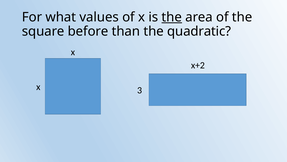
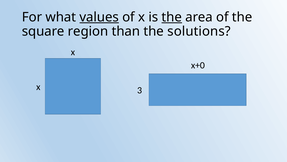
values underline: none -> present
before: before -> region
quadratic: quadratic -> solutions
x+2: x+2 -> x+0
